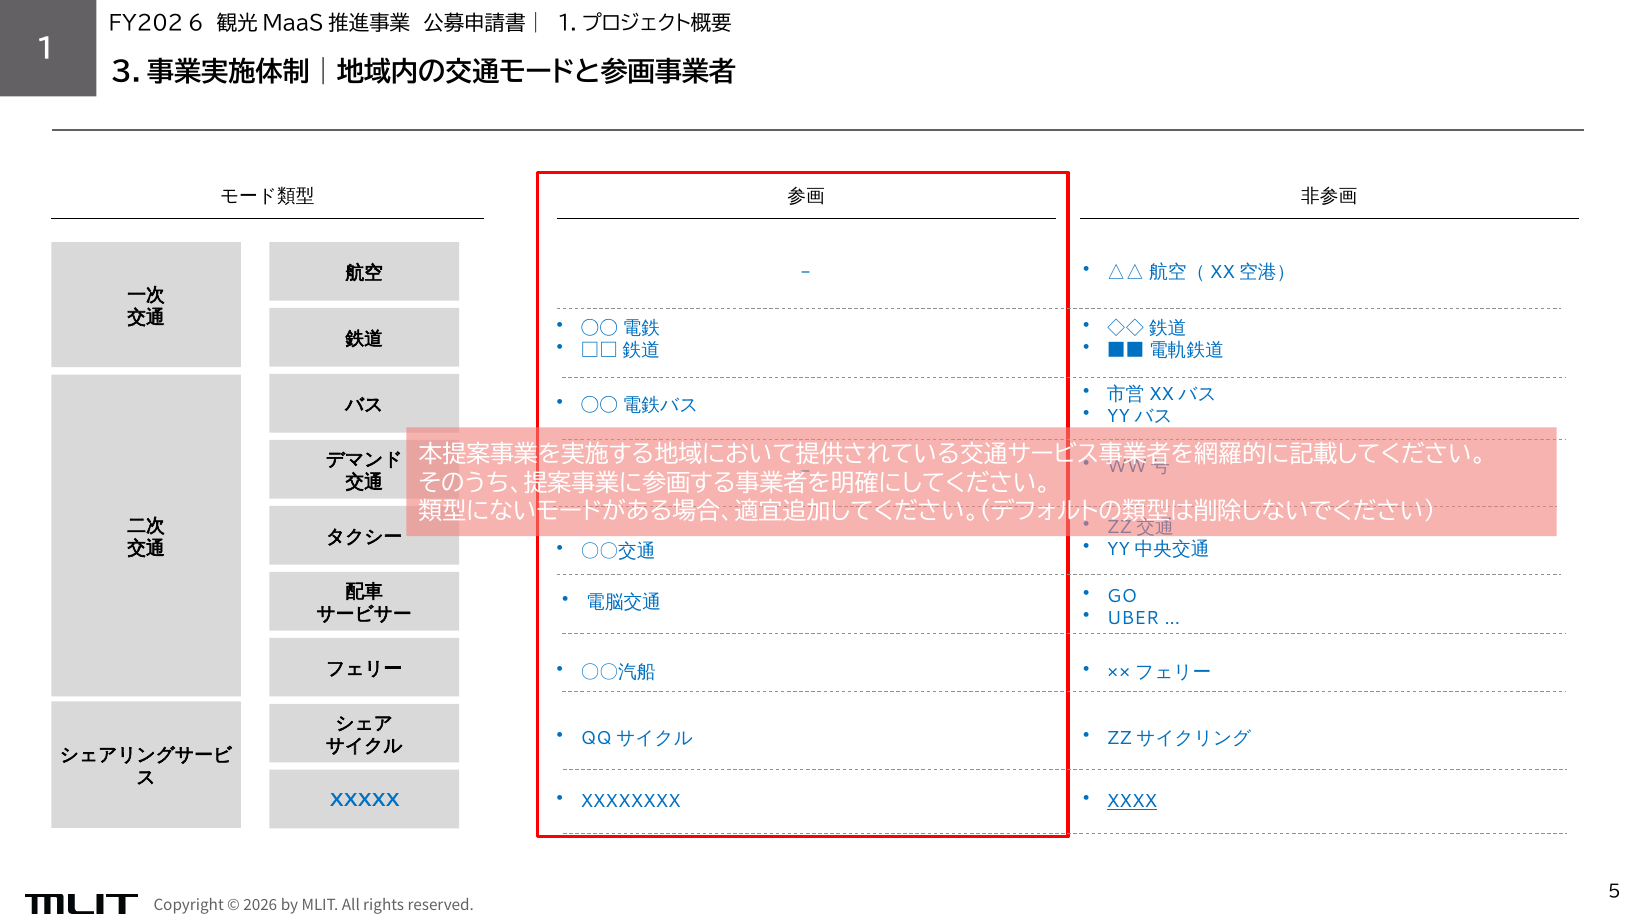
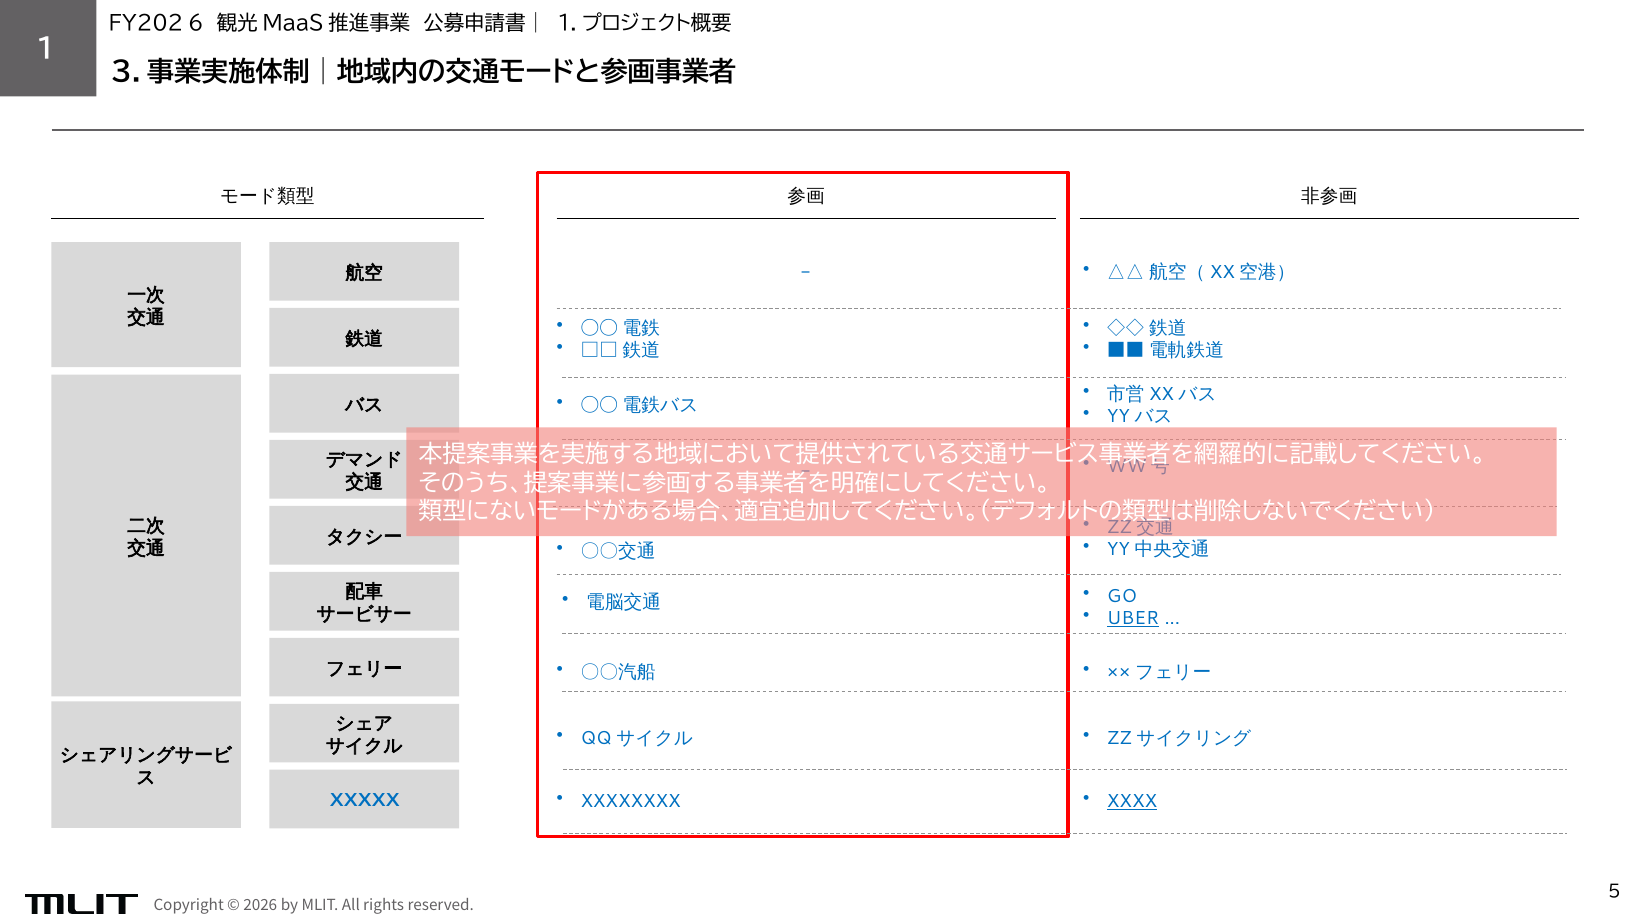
UBER underline: none -> present
